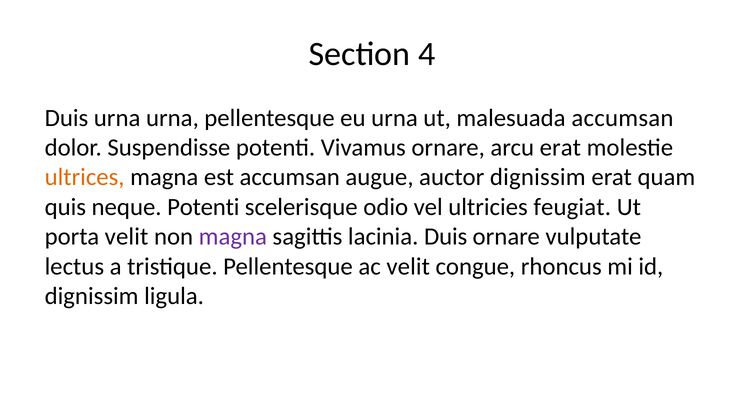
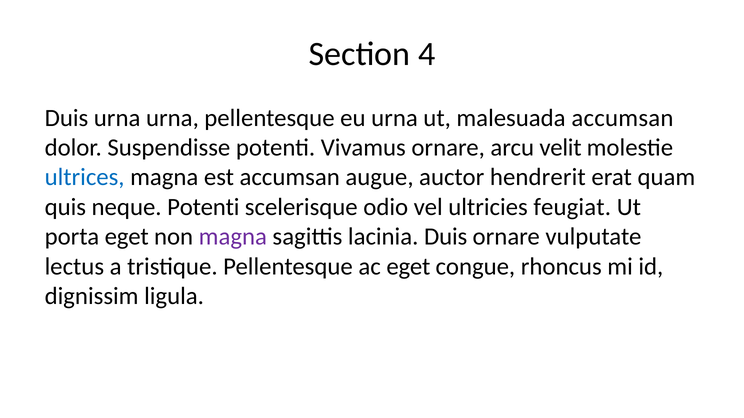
arcu erat: erat -> velit
ultrices colour: orange -> blue
auctor dignissim: dignissim -> hendrerit
porta velit: velit -> eget
ac velit: velit -> eget
